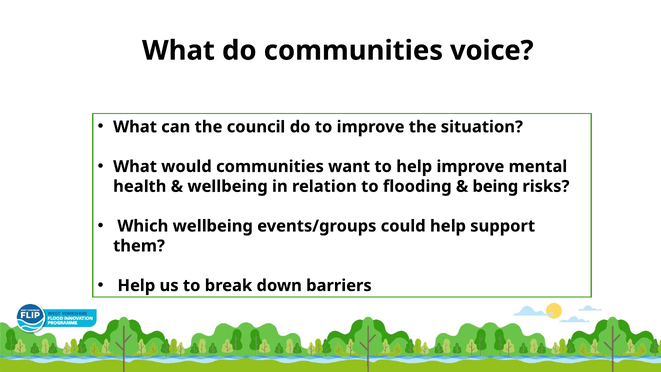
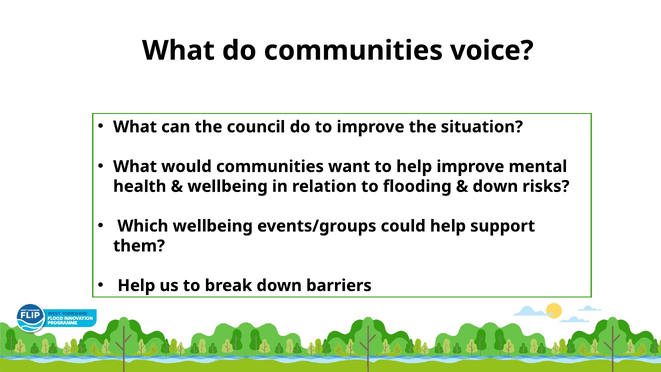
being at (495, 186): being -> down
